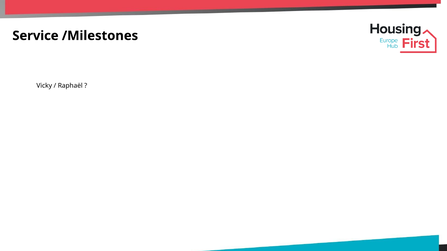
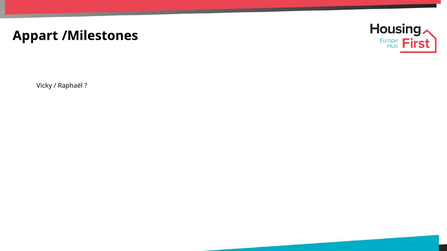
Service: Service -> Appart
